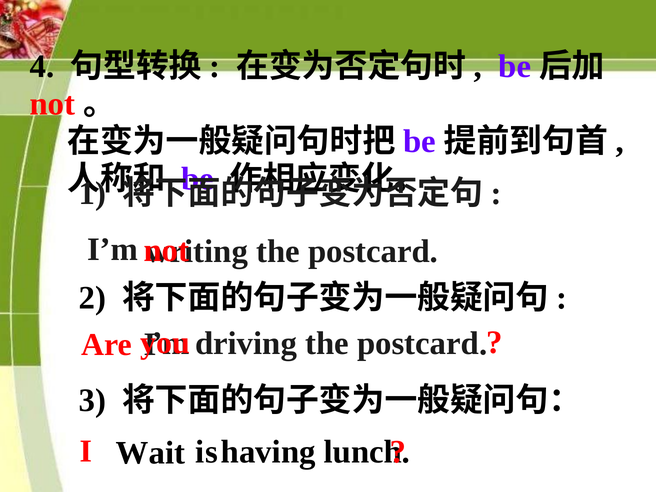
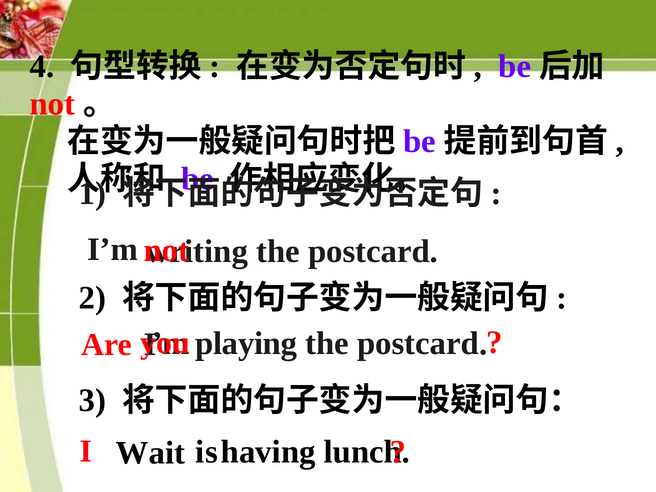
driving: driving -> playing
